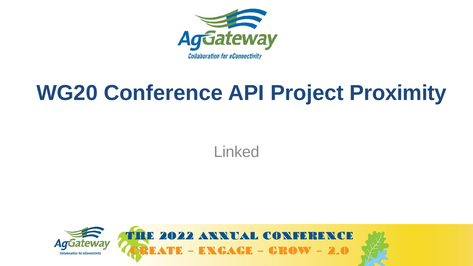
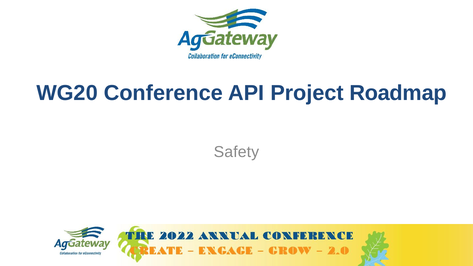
Proximity: Proximity -> Roadmap
Linked: Linked -> Safety
